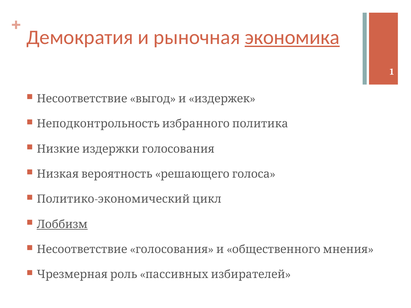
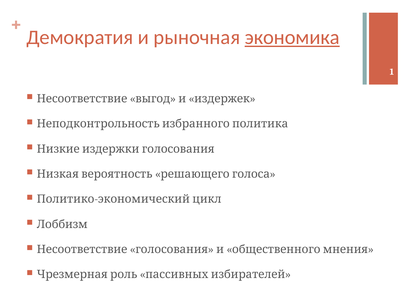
Лоббизм underline: present -> none
